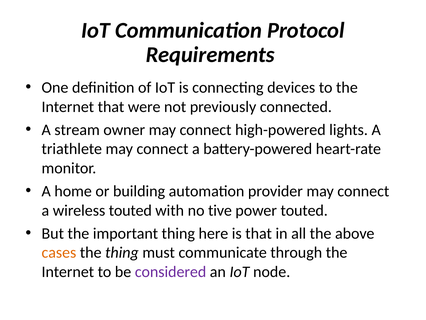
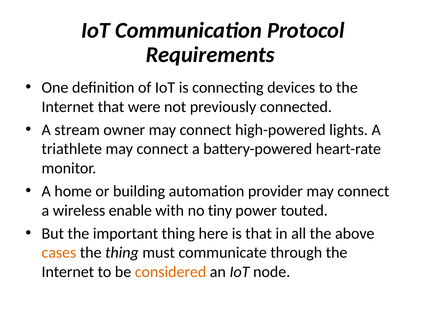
wireless touted: touted -> enable
tive: tive -> tiny
considered colour: purple -> orange
